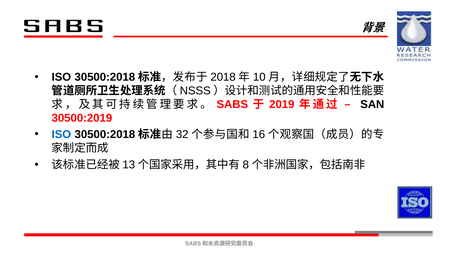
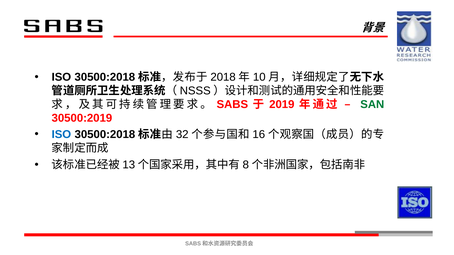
SAN colour: black -> green
